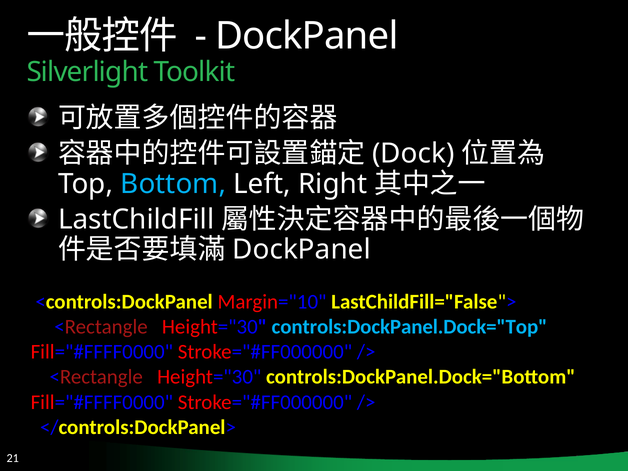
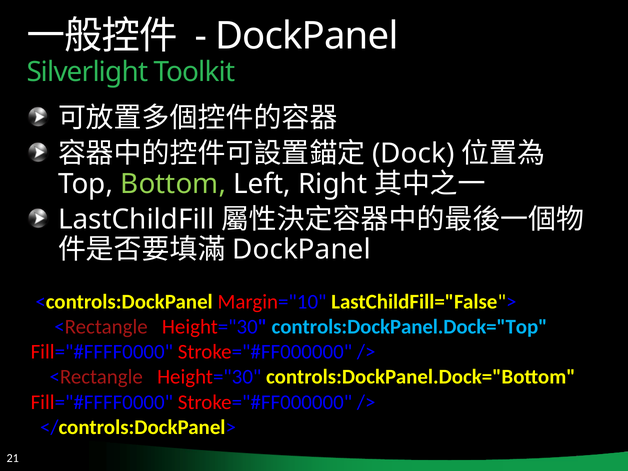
Bottom colour: light blue -> light green
